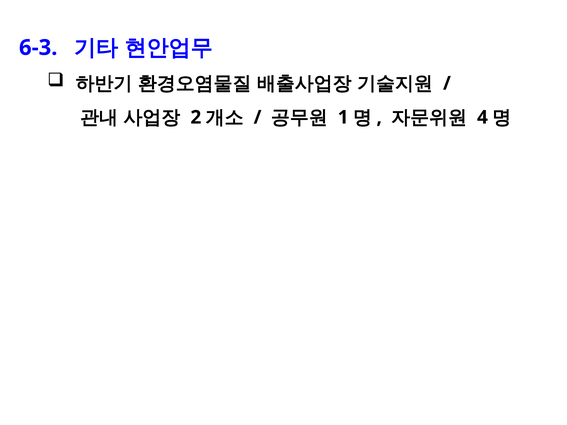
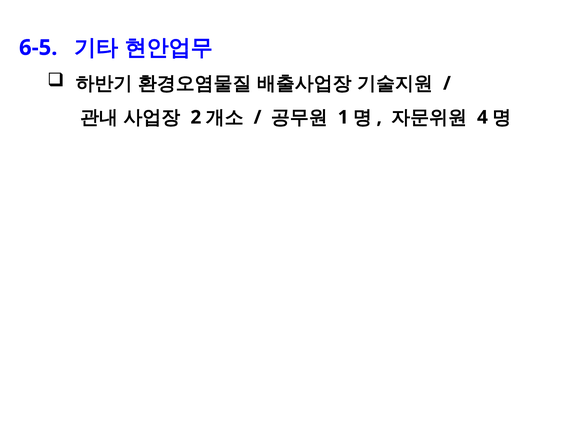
6-3: 6-3 -> 6-5
